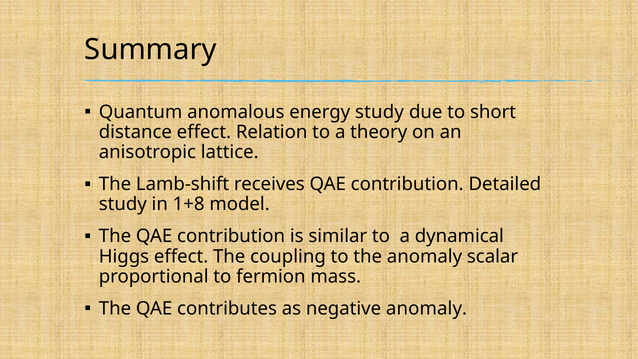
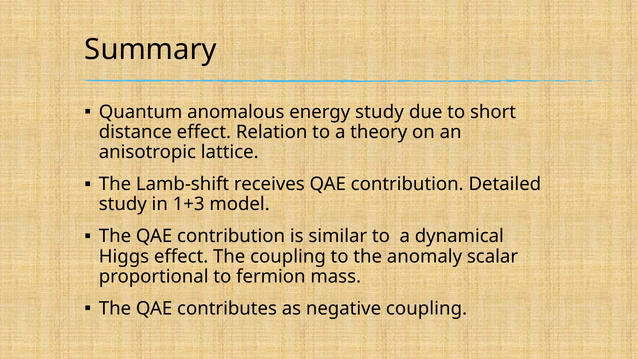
1+8: 1+8 -> 1+3
negative anomaly: anomaly -> coupling
